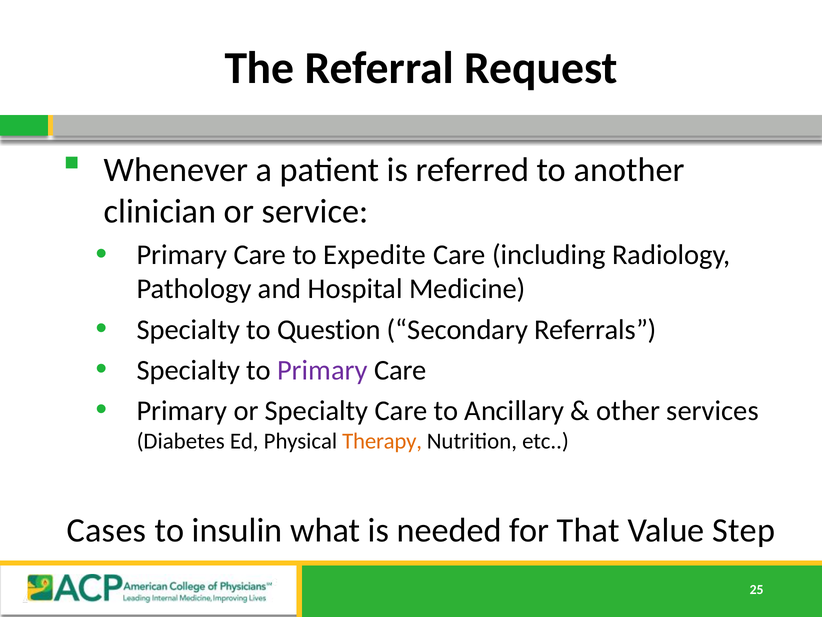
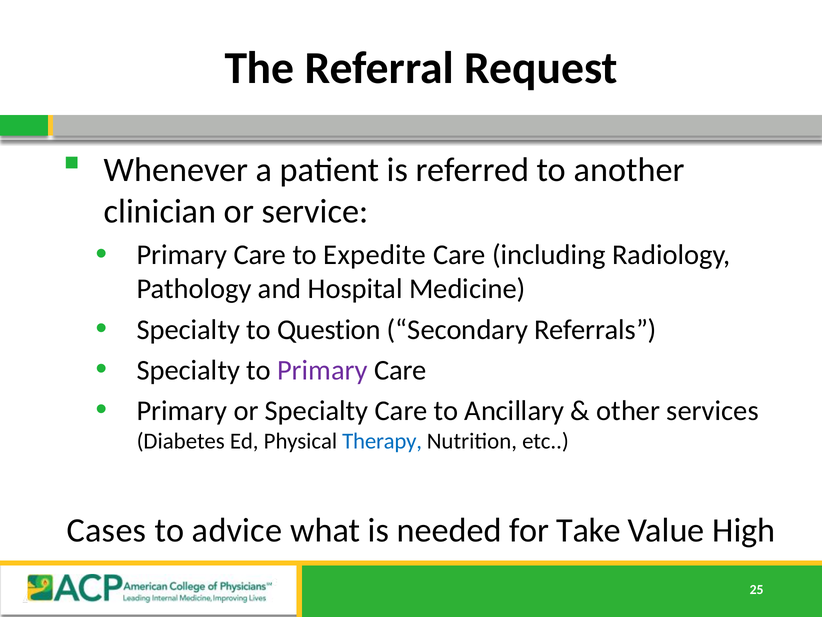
Therapy colour: orange -> blue
insulin: insulin -> advice
That: That -> Take
Step: Step -> High
